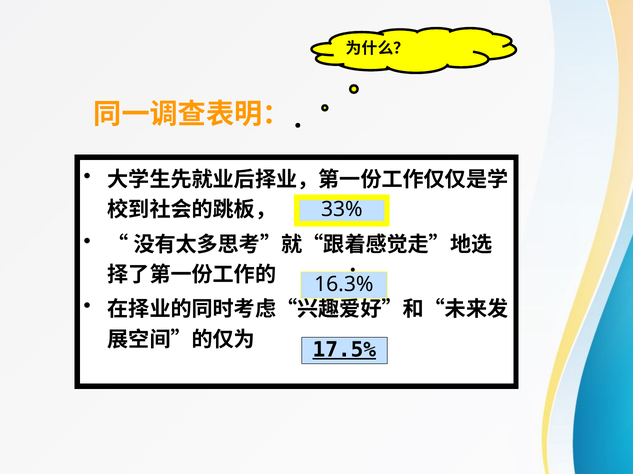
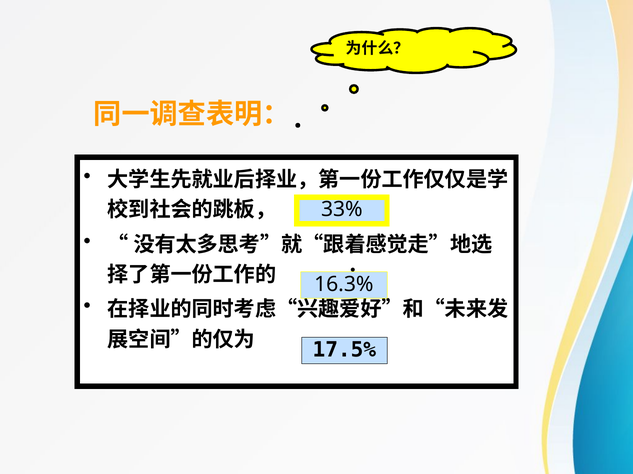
17.5% underline: present -> none
